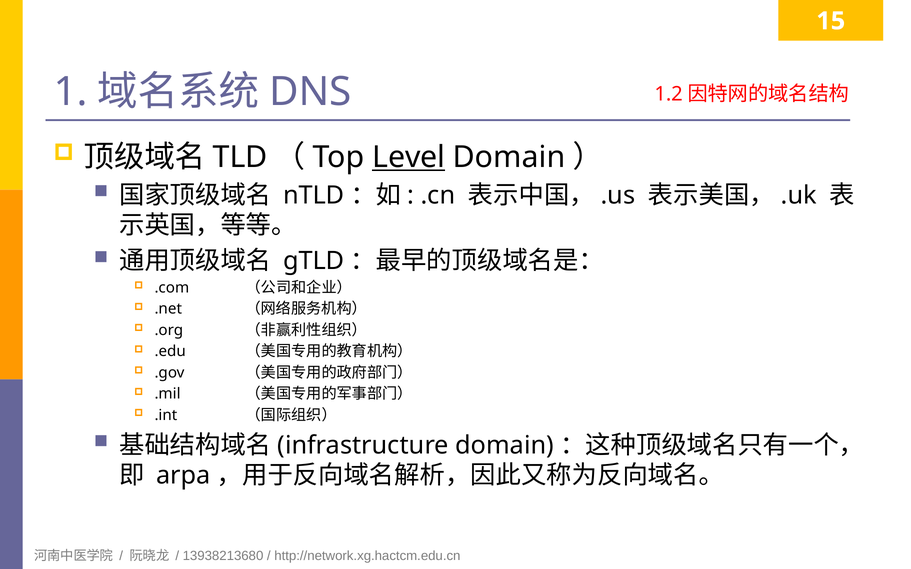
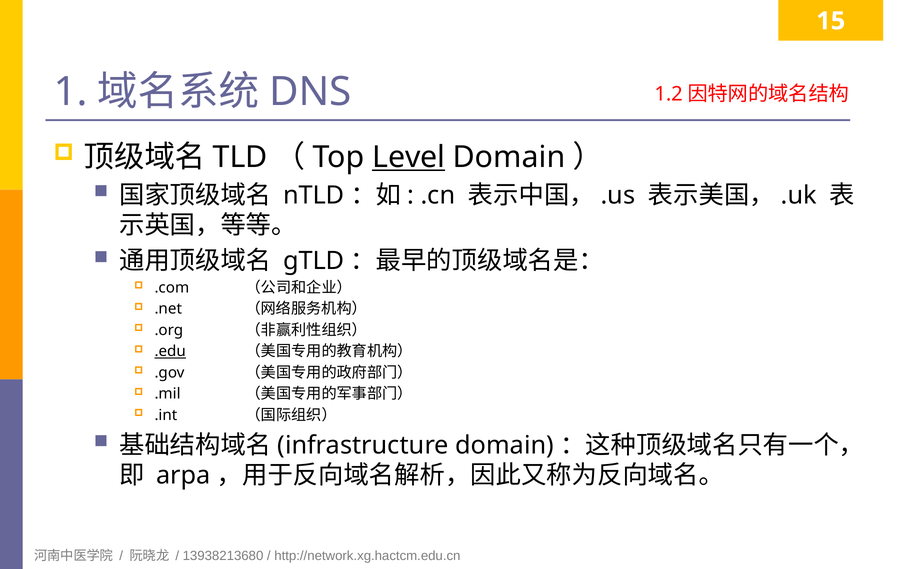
.edu underline: none -> present
